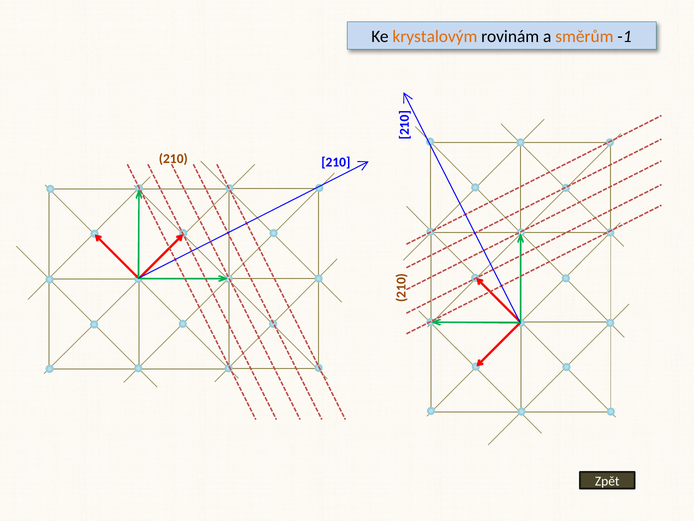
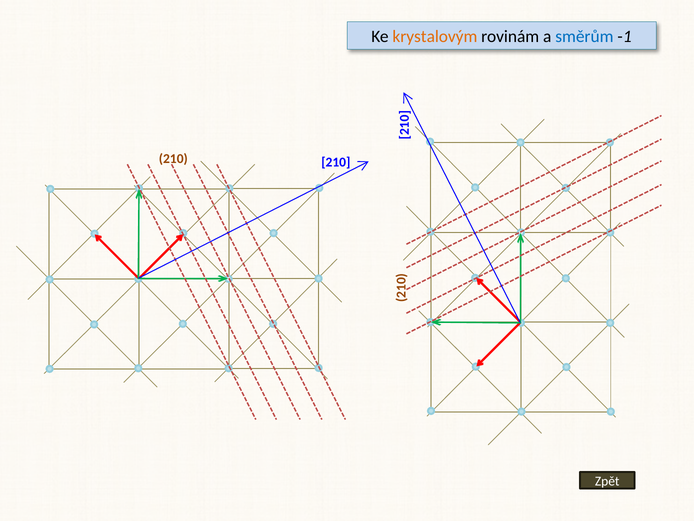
směrům colour: orange -> blue
